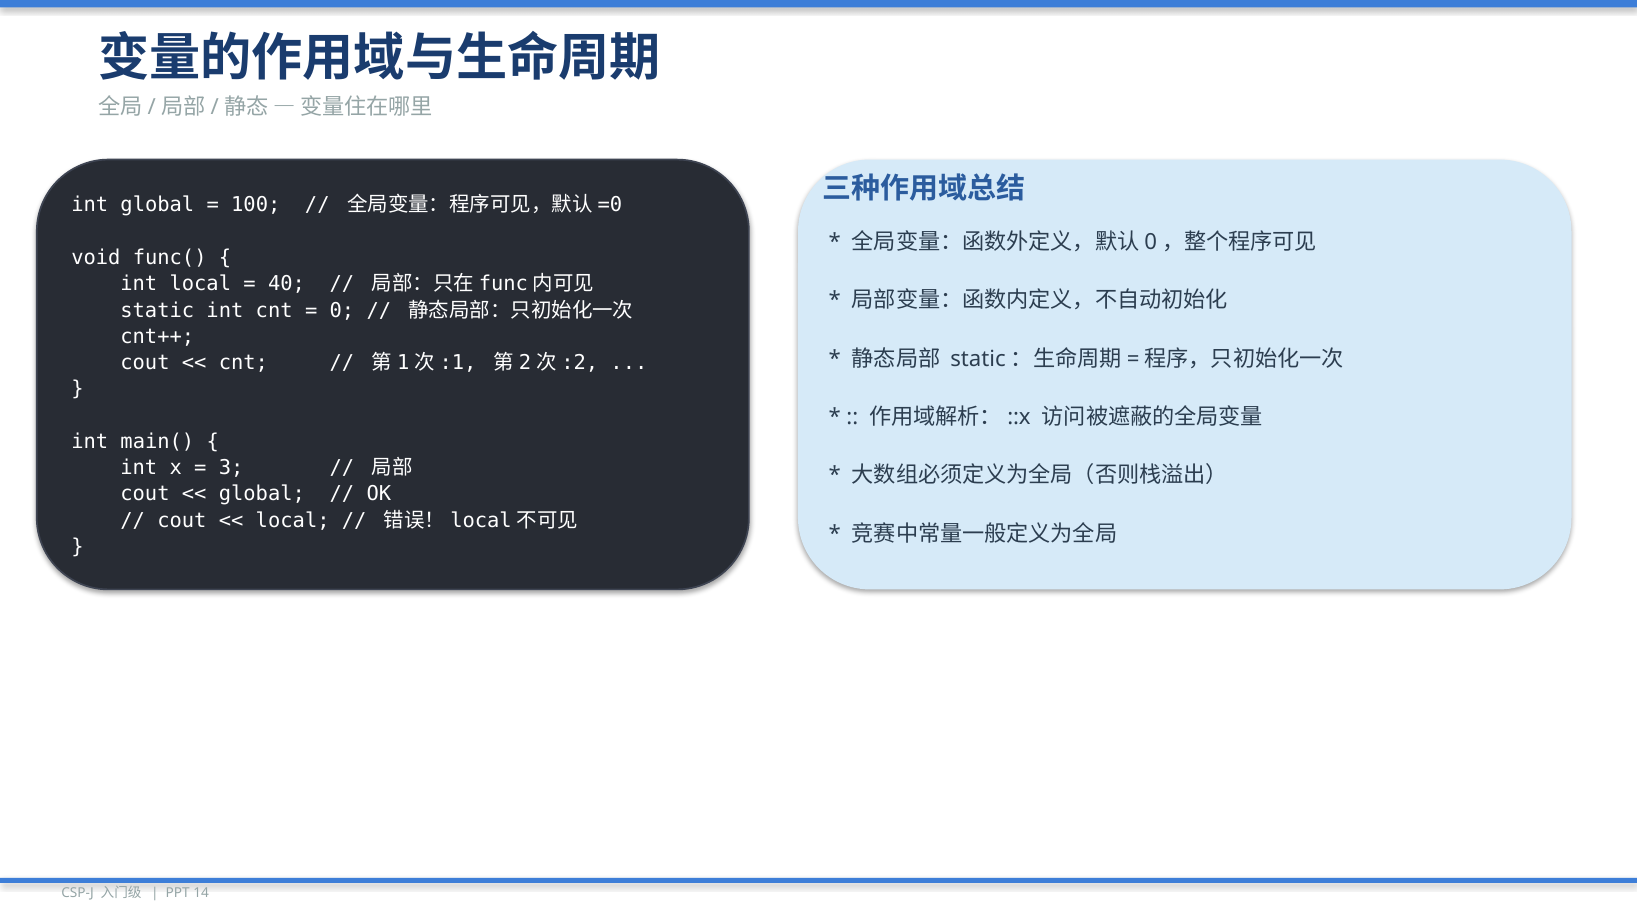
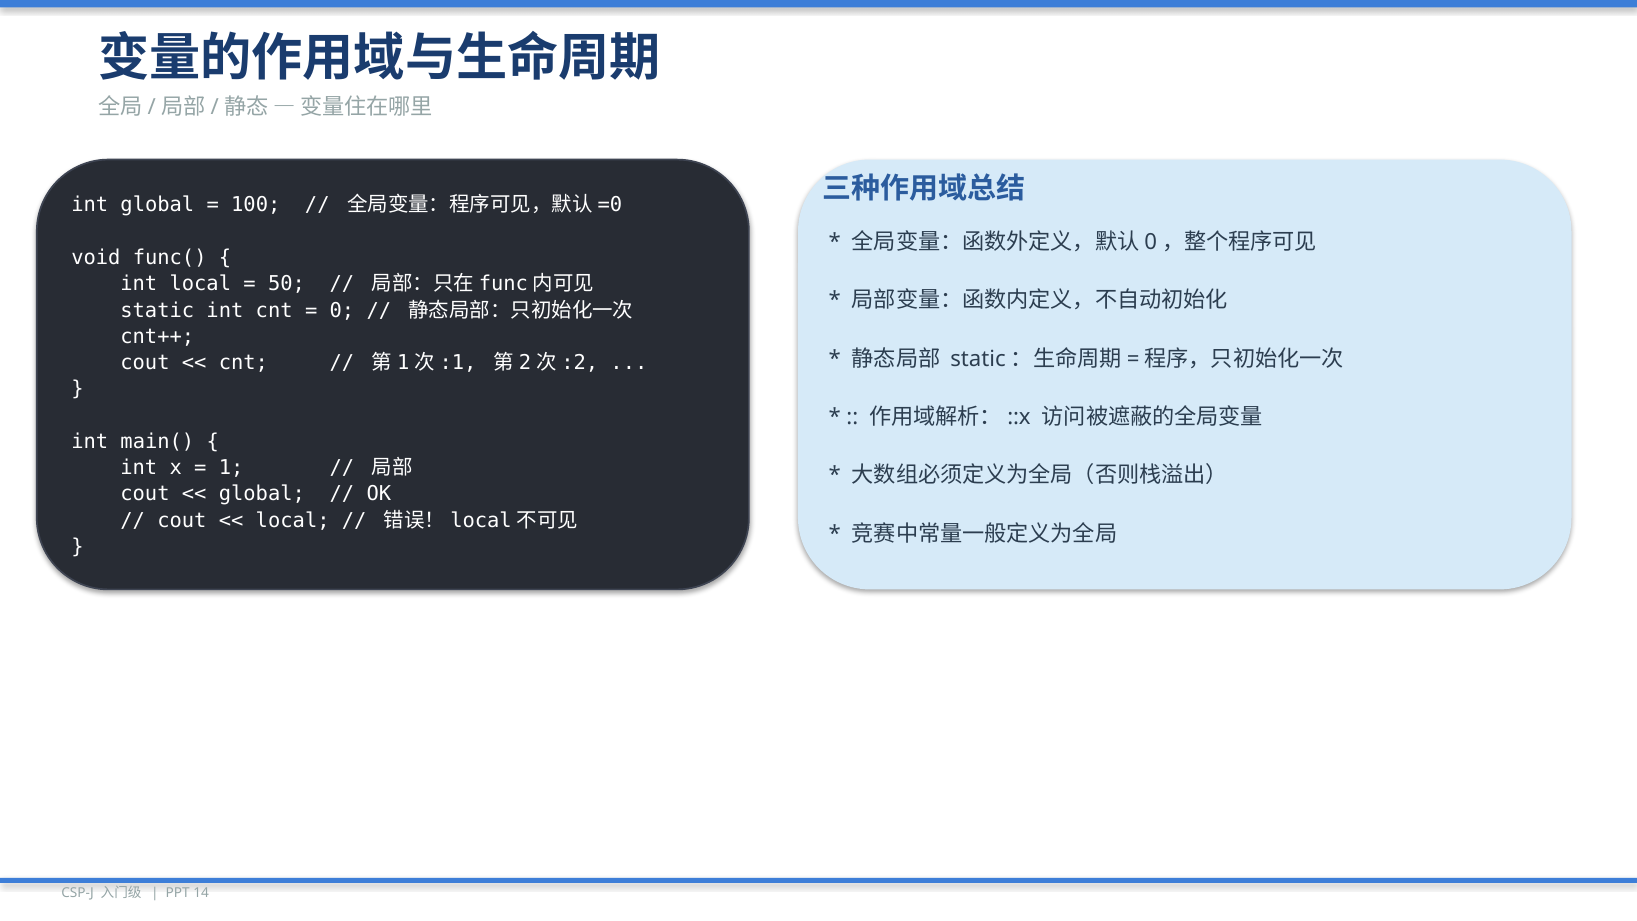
40: 40 -> 50
3: 3 -> 1
